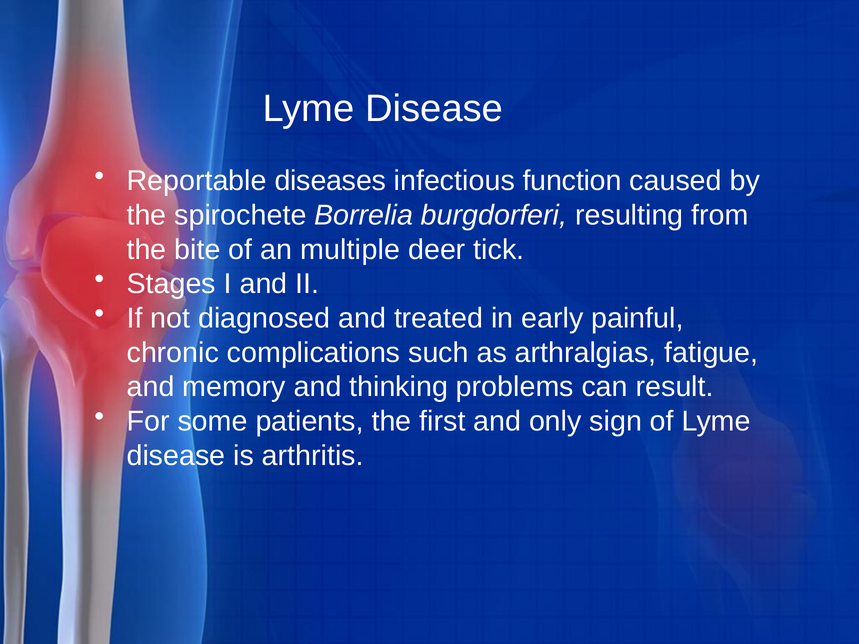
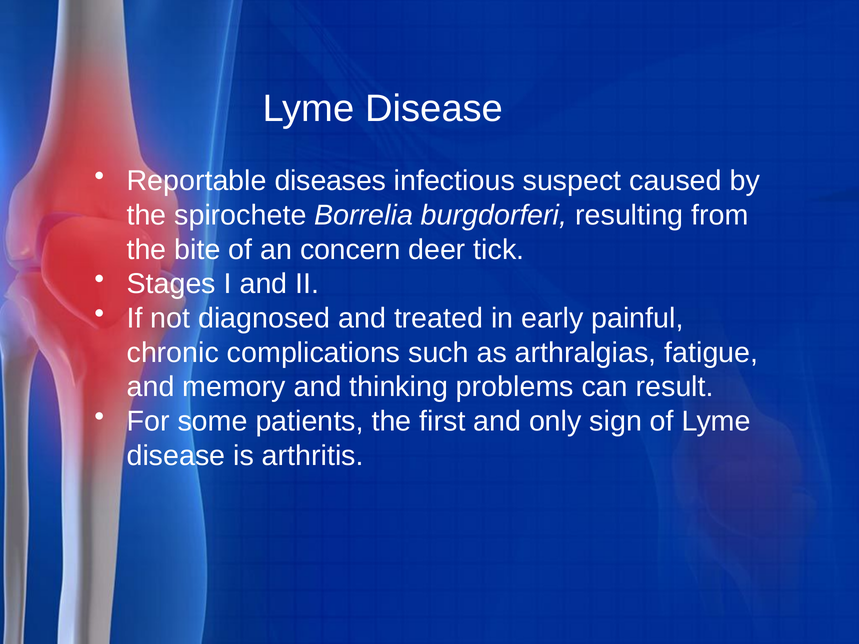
function: function -> suspect
multiple: multiple -> concern
